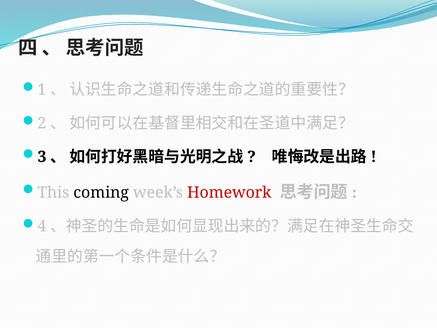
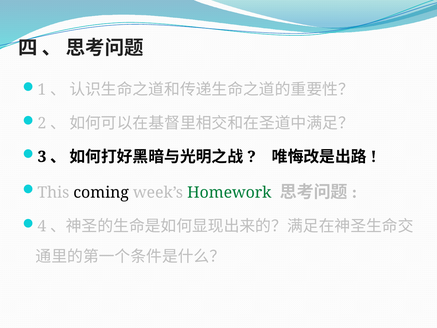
Homework colour: red -> green
